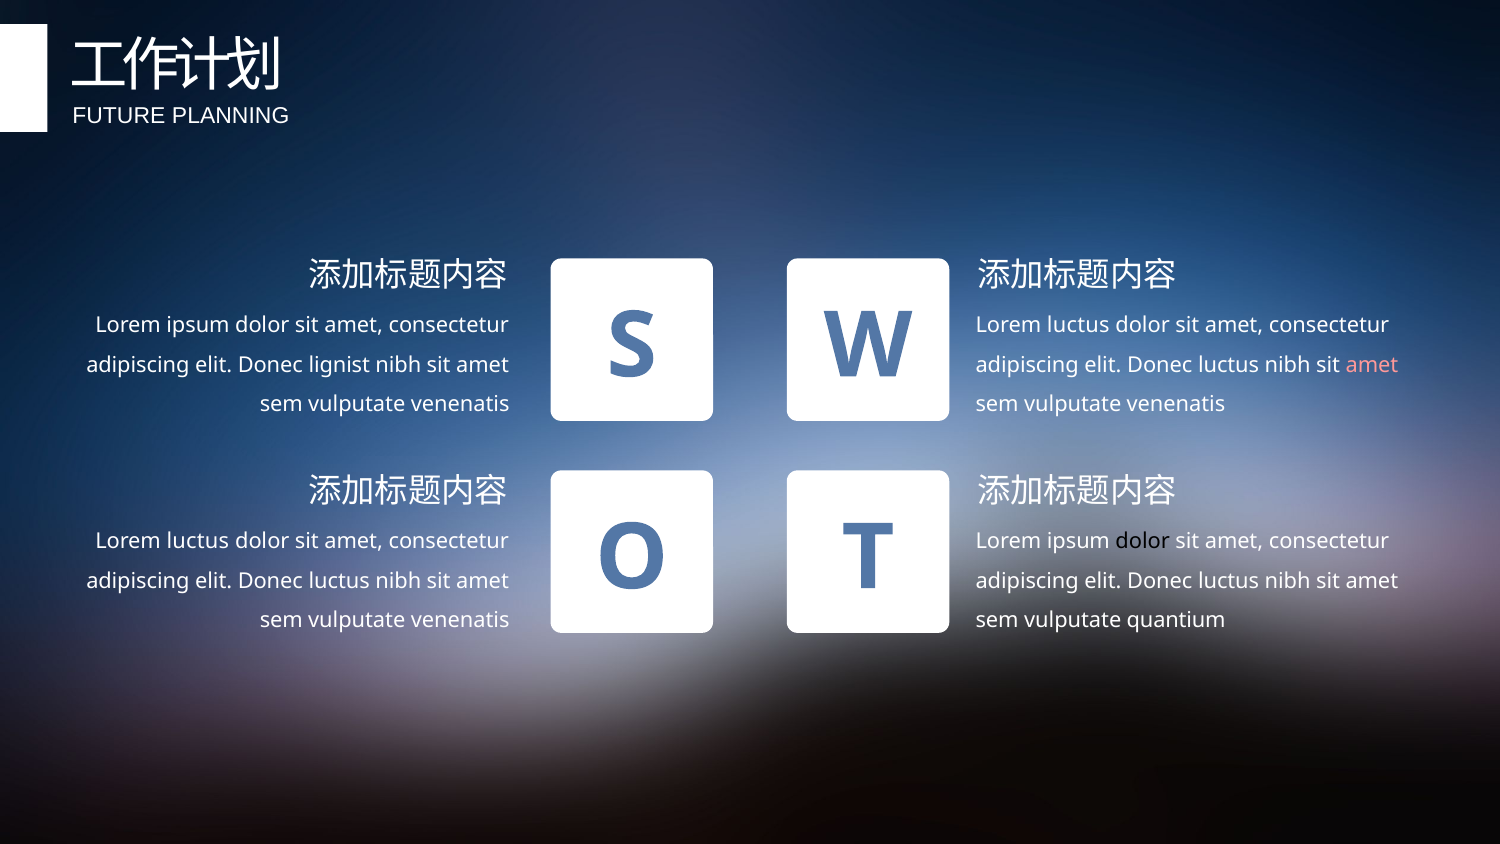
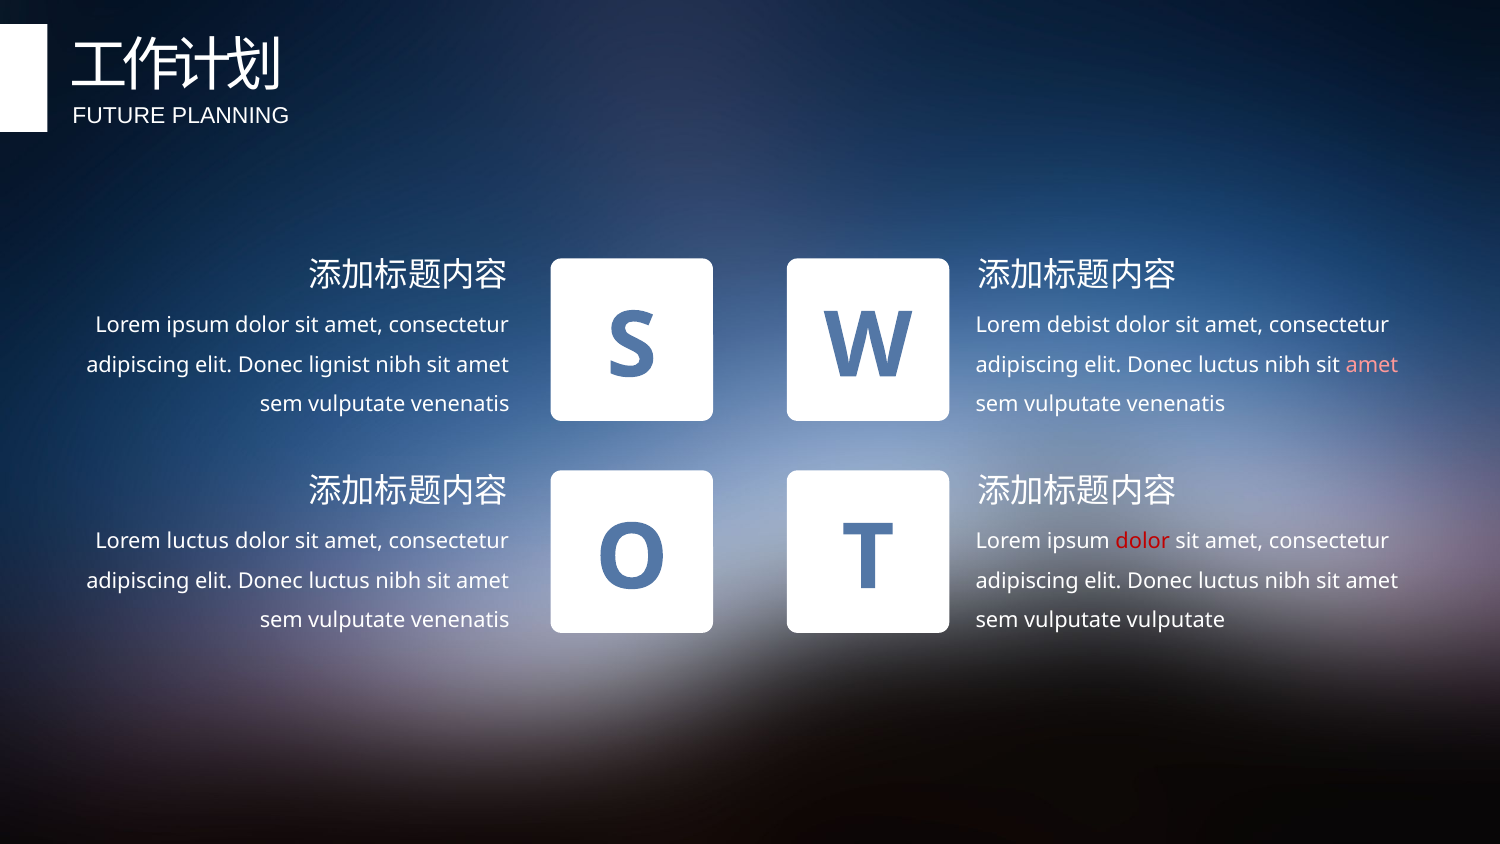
luctus at (1078, 326): luctus -> debist
dolor at (1143, 541) colour: black -> red
vulputate quantium: quantium -> vulputate
